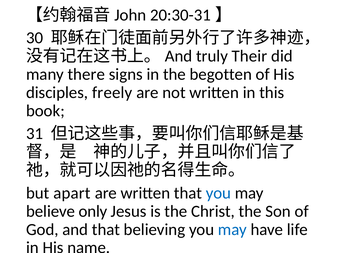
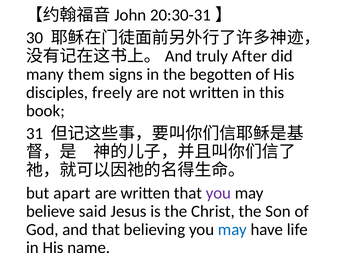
Their: Their -> After
there: there -> them
you at (218, 193) colour: blue -> purple
only: only -> said
